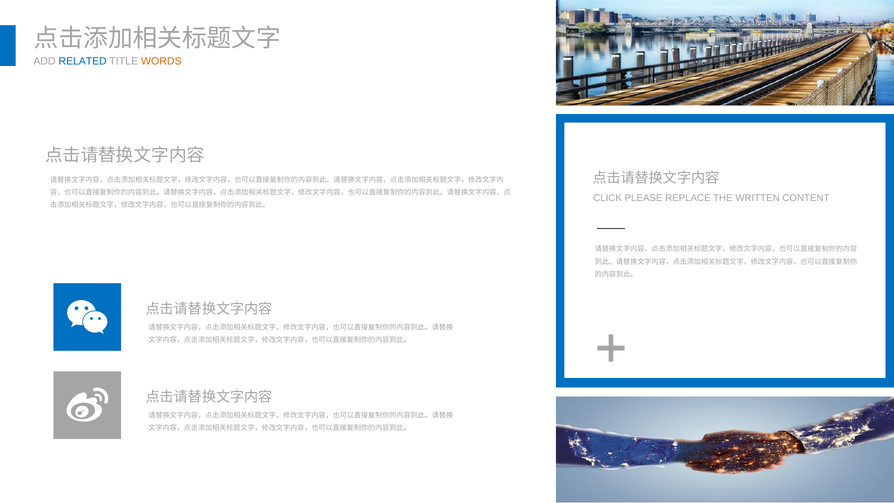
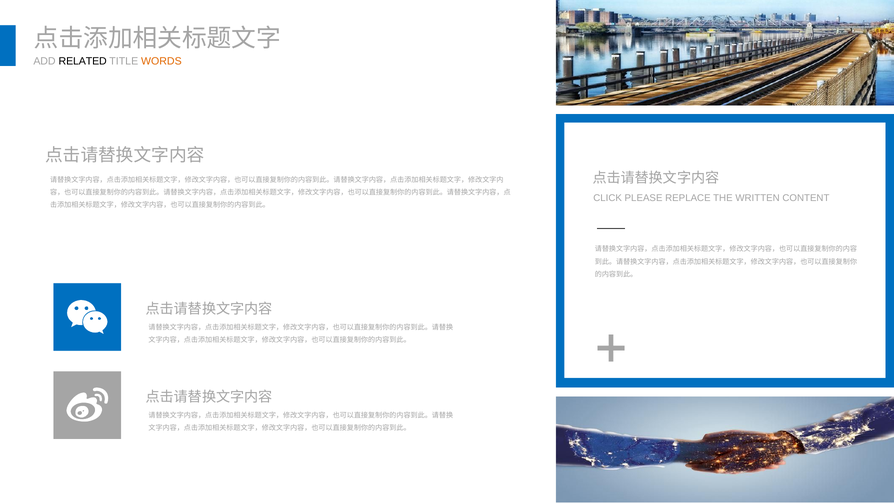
RELATED colour: blue -> black
